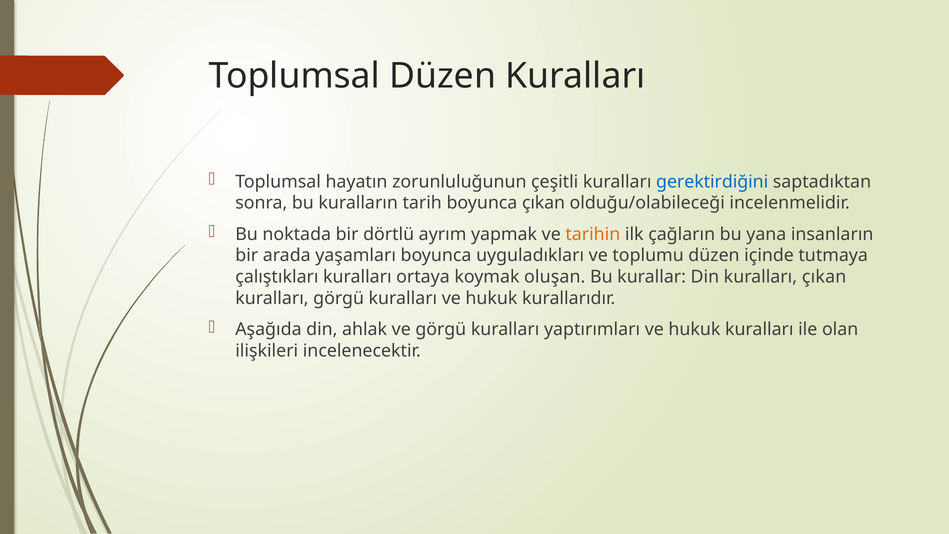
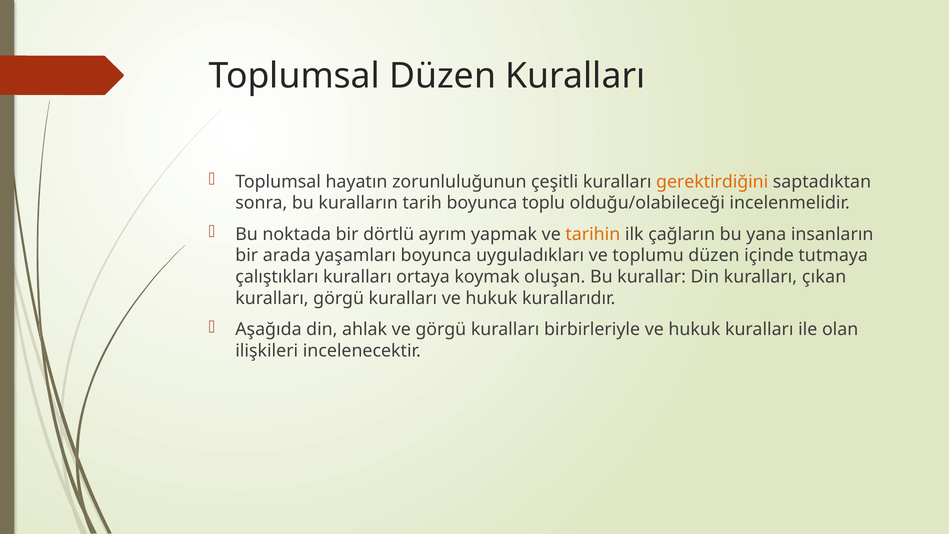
gerektirdiğini colour: blue -> orange
boyunca çıkan: çıkan -> toplu
yaptırımları: yaptırımları -> birbirleriyle
